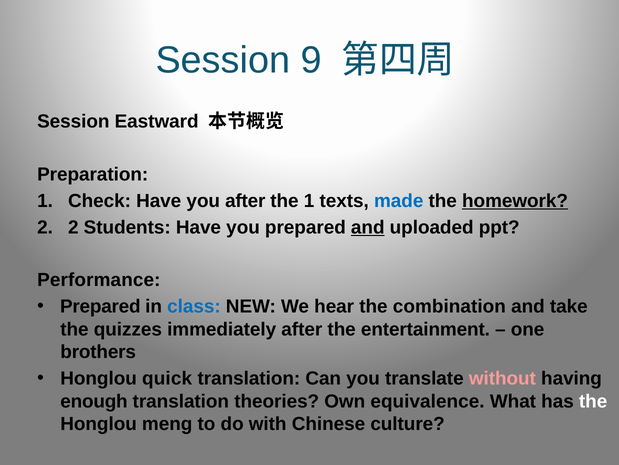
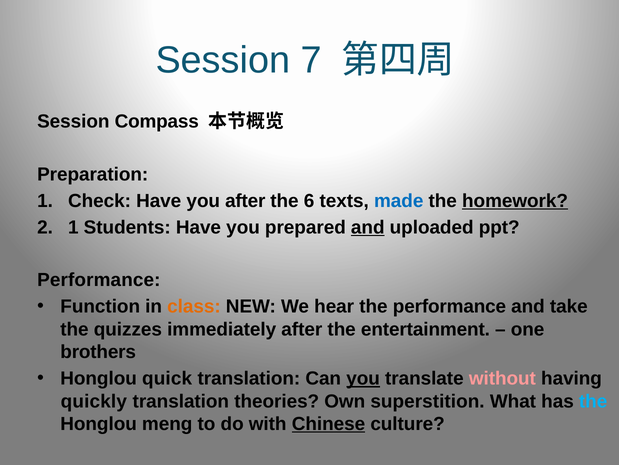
9: 9 -> 7
Eastward: Eastward -> Compass
the 1: 1 -> 6
2 at (73, 227): 2 -> 1
Prepared at (100, 306): Prepared -> Function
class colour: blue -> orange
the combination: combination -> performance
you at (363, 378) underline: none -> present
enough: enough -> quickly
equivalence: equivalence -> superstition
the at (593, 401) colour: white -> light blue
Chinese underline: none -> present
